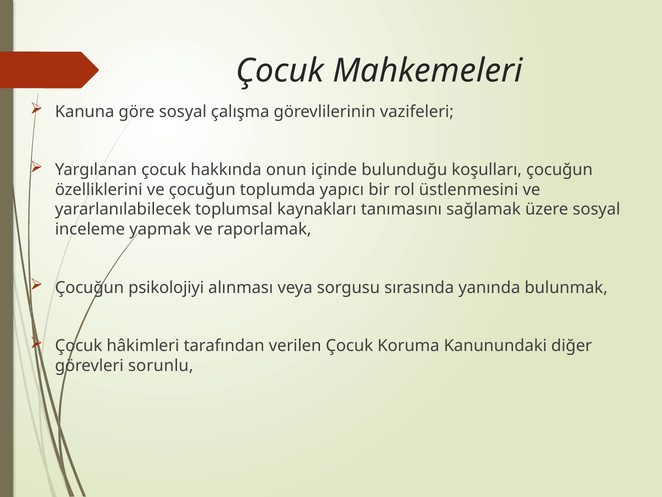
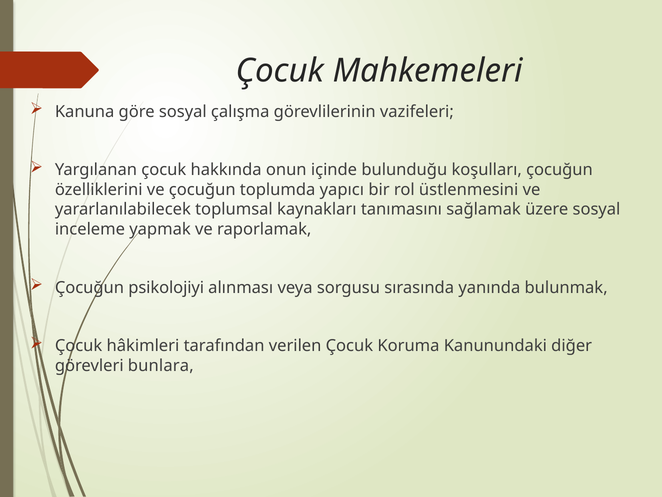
sorunlu: sorunlu -> bunlara
